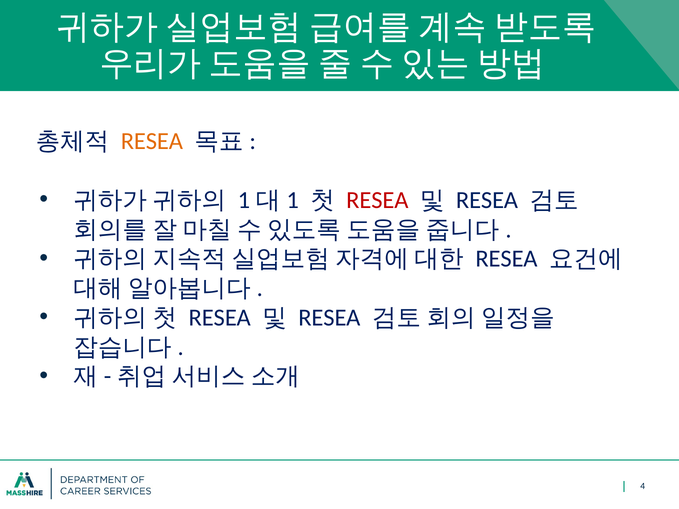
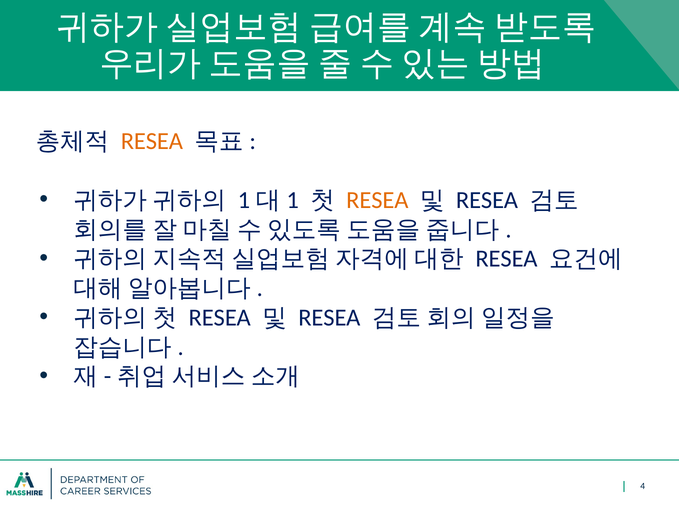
RESEA at (377, 200) colour: red -> orange
